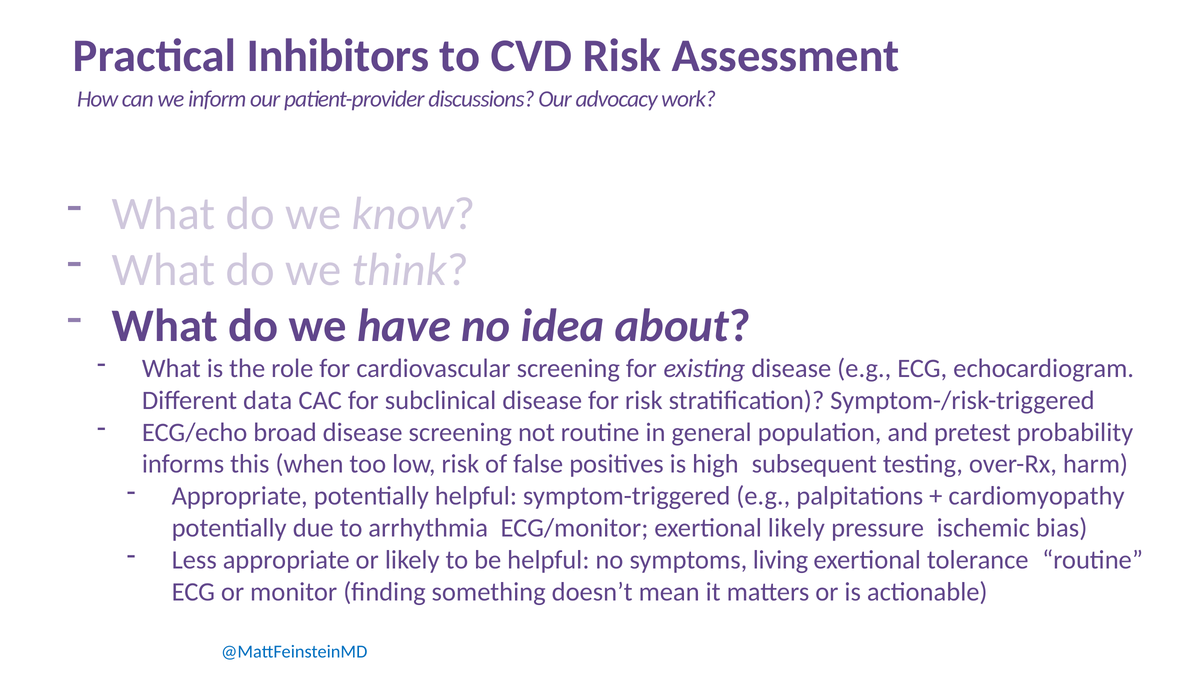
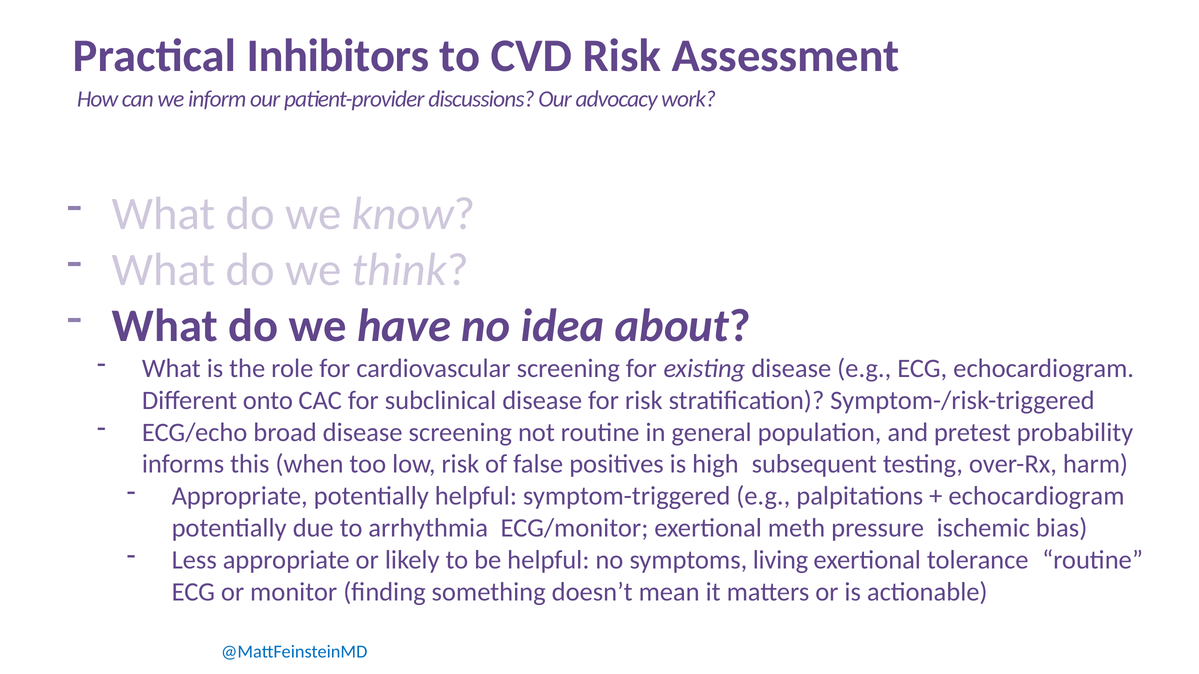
data: data -> onto
cardiomyopathy at (1036, 496): cardiomyopathy -> echocardiogram
exertional likely: likely -> meth
